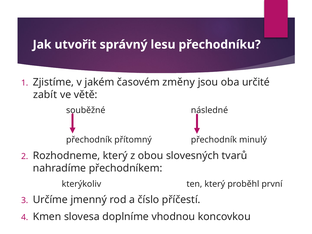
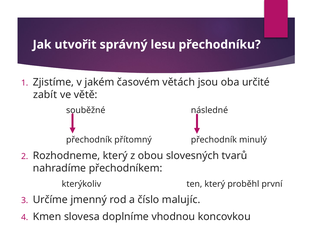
změny: změny -> větách
příčestí: příčestí -> malujíc
